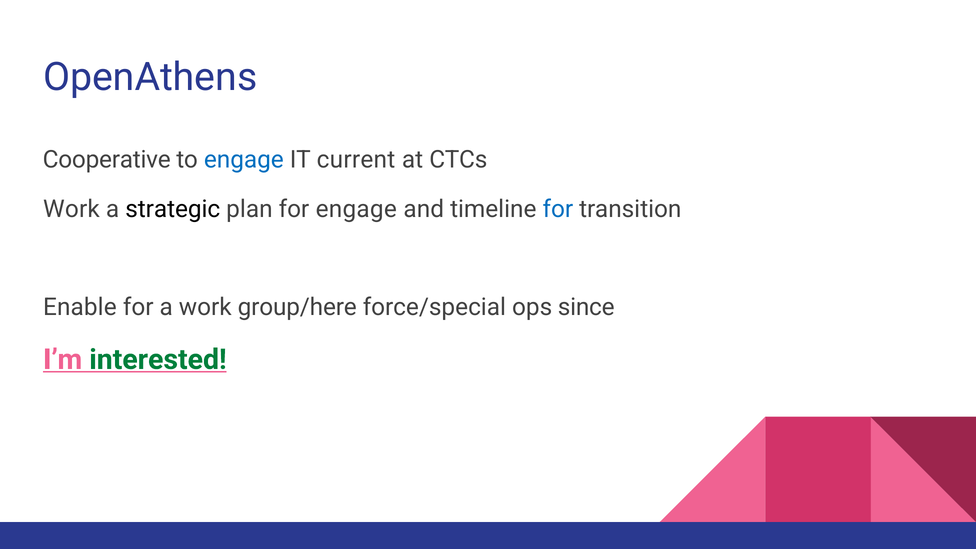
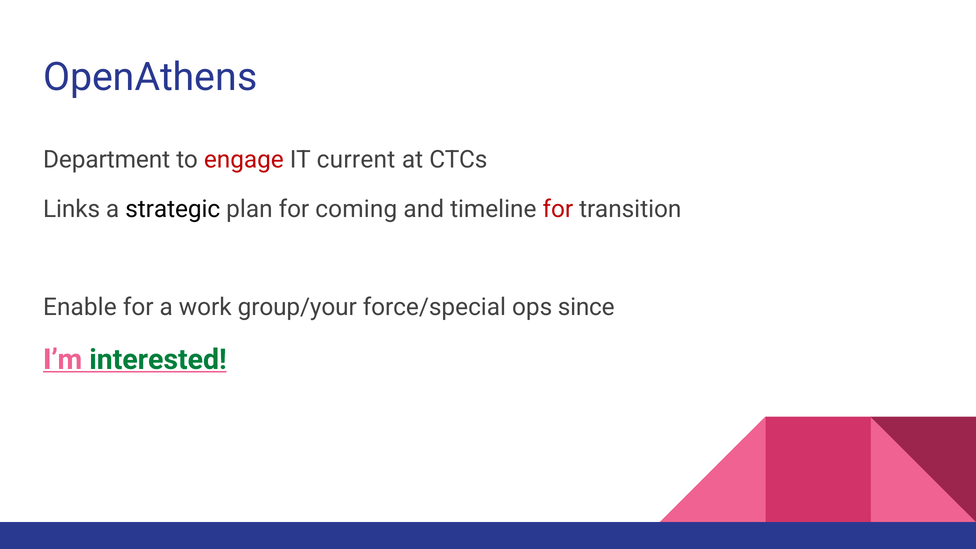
Cooperative: Cooperative -> Department
engage at (244, 160) colour: blue -> red
Work at (71, 209): Work -> Links
for engage: engage -> coming
for at (558, 209) colour: blue -> red
group/here: group/here -> group/your
